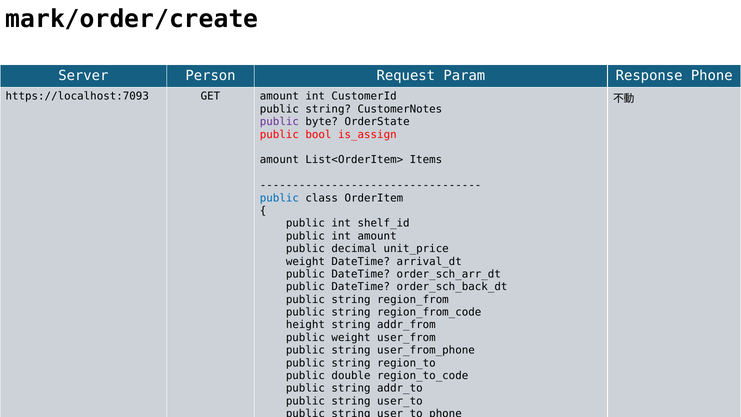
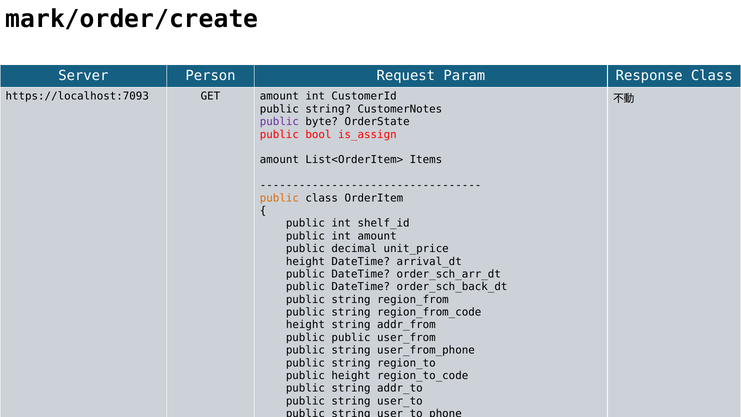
Response Phone: Phone -> Class
public at (279, 198) colour: blue -> orange
weight at (305, 261): weight -> height
public weight: weight -> public
double at (351, 376): double -> height
